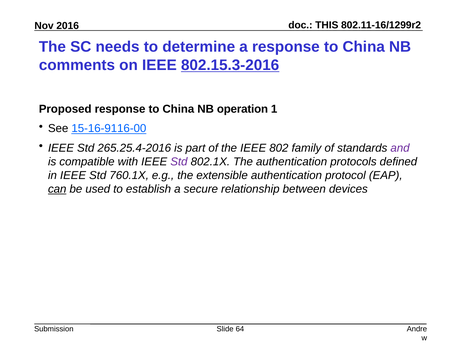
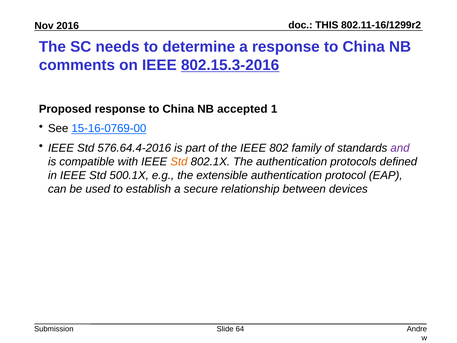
operation: operation -> accepted
15-16-9116-00: 15-16-9116-00 -> 15-16-0769-00
265.25.4-2016: 265.25.4-2016 -> 576.64.4-2016
Std at (179, 162) colour: purple -> orange
760.1X: 760.1X -> 500.1X
can underline: present -> none
